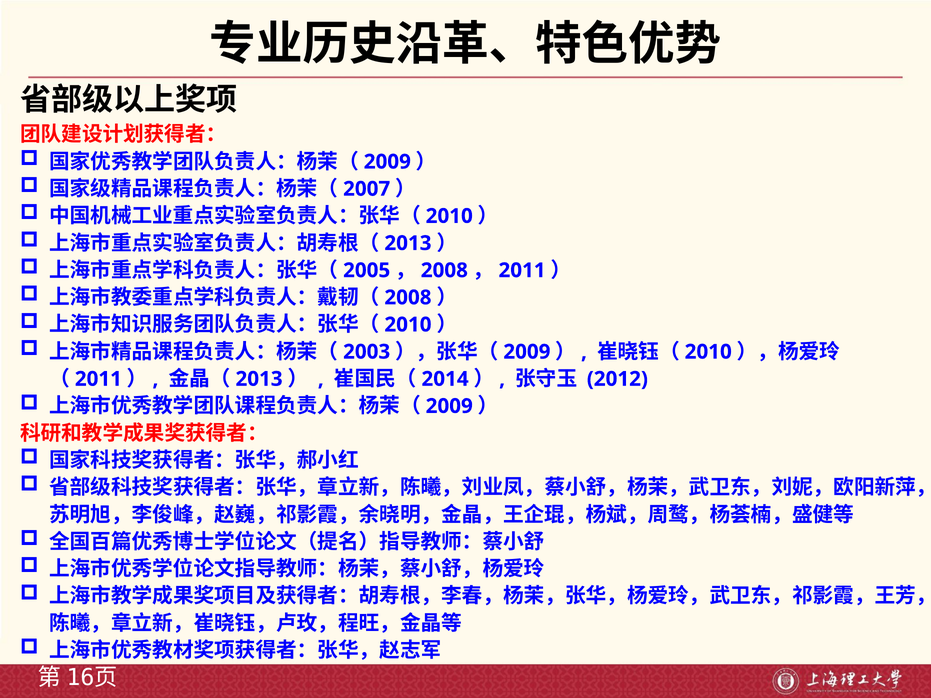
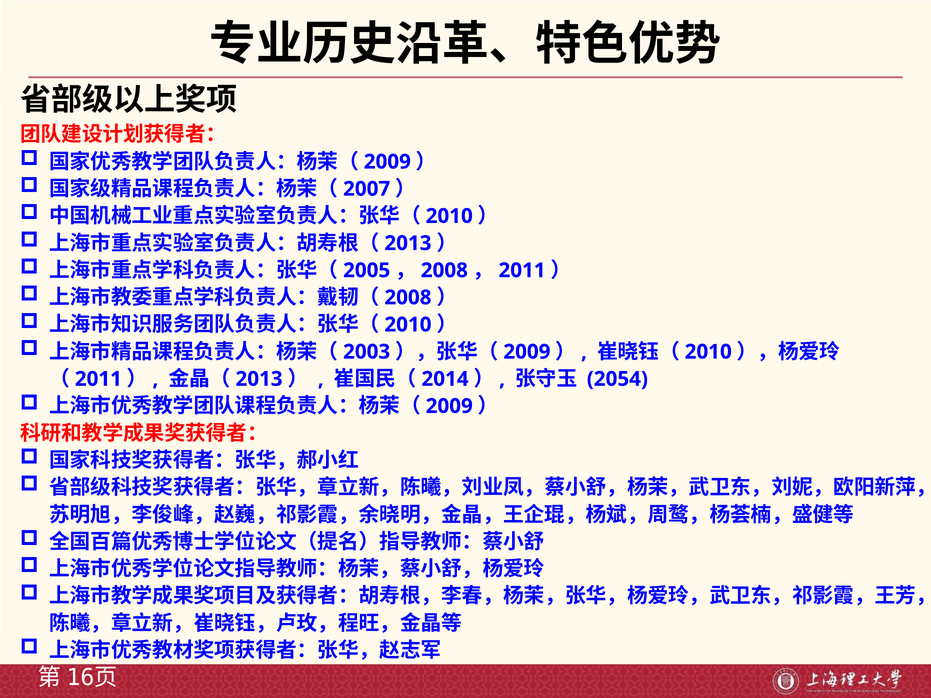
2012: 2012 -> 2054
